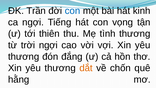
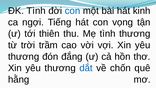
ÐK Trần: Trần -> Tình
trời ngợi: ngợi -> trầm
dắt colour: orange -> blue
